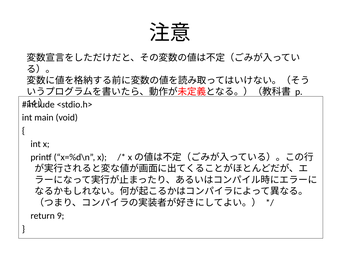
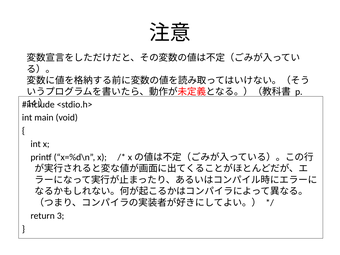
9: 9 -> 3
